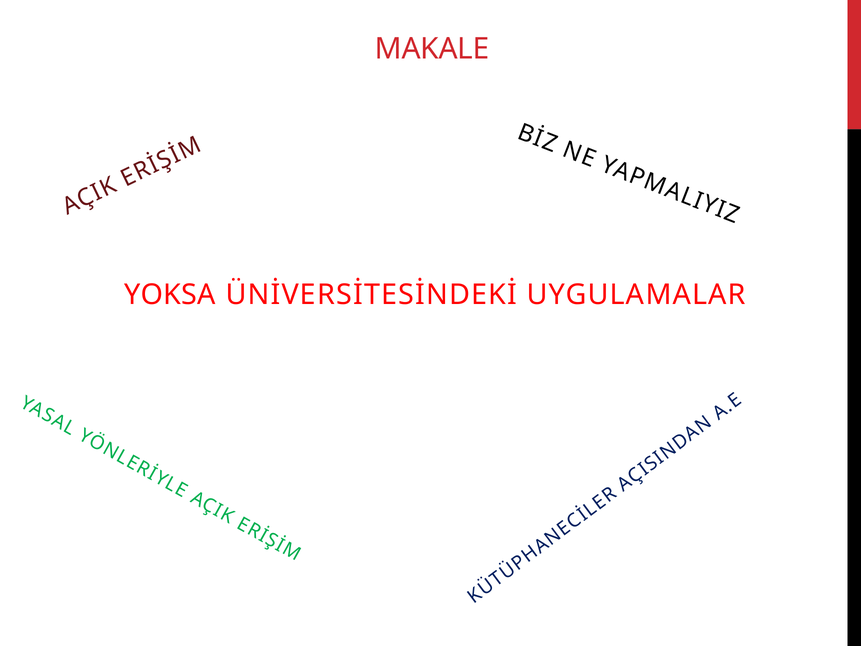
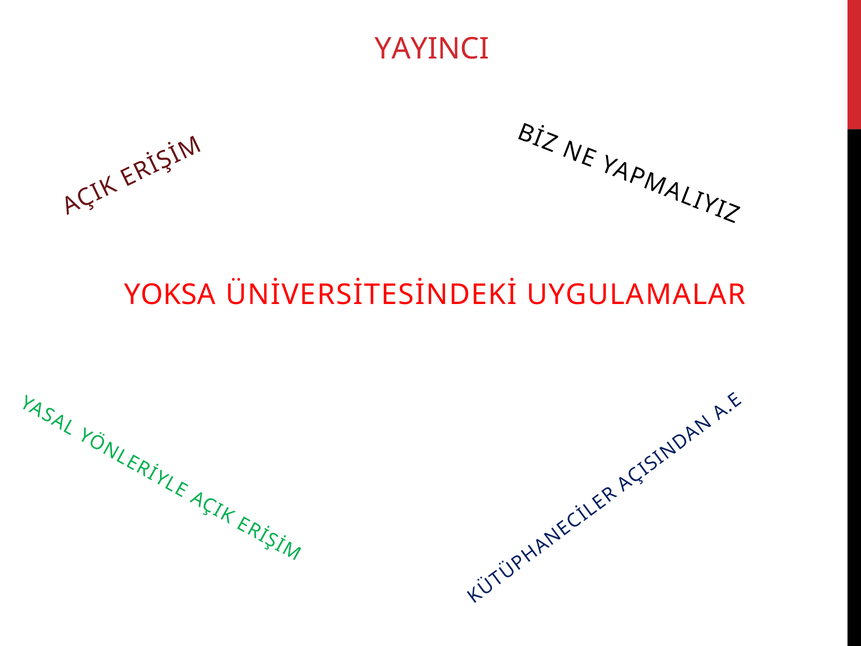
MAKALE: MAKALE -> YAYINCI
